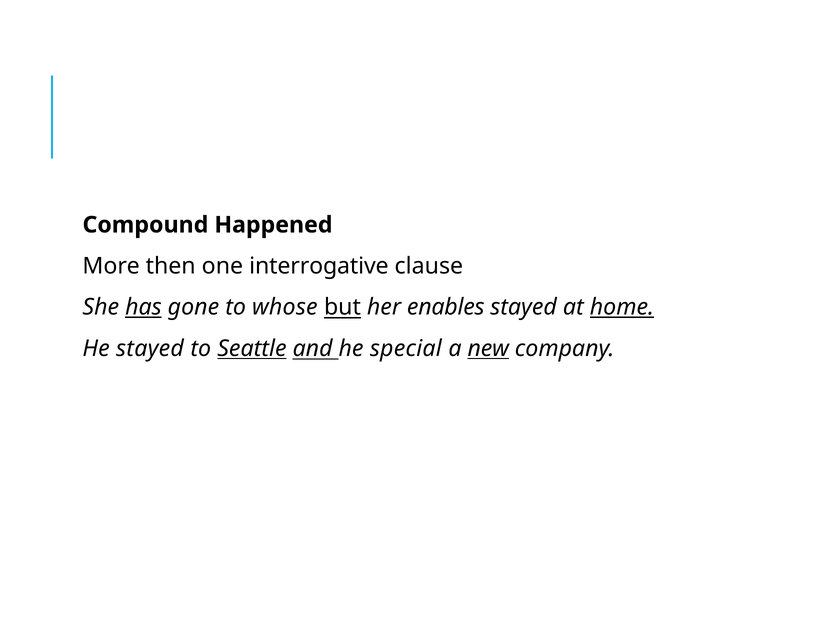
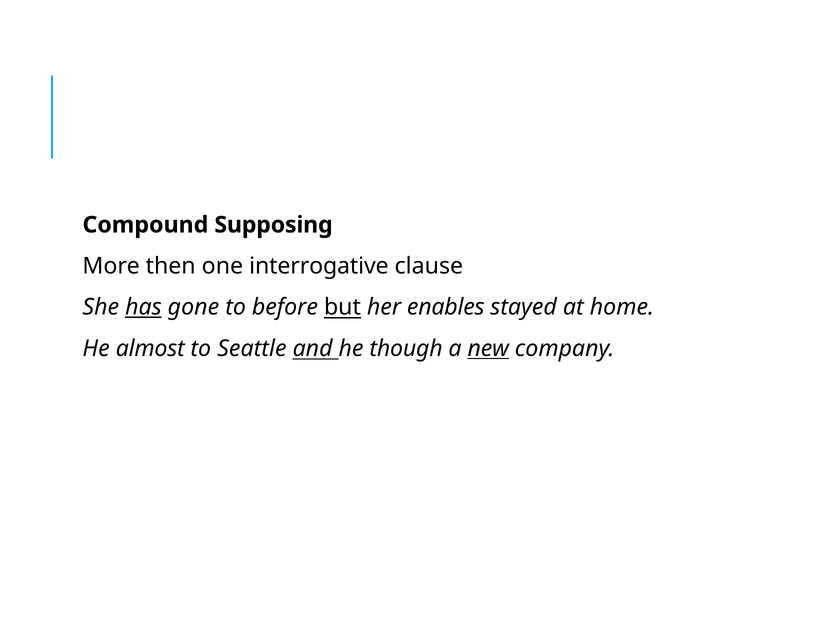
Happened: Happened -> Supposing
whose: whose -> before
home underline: present -> none
He stayed: stayed -> almost
Seattle underline: present -> none
special: special -> though
